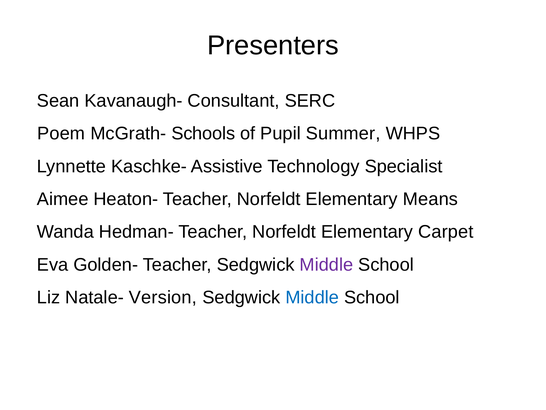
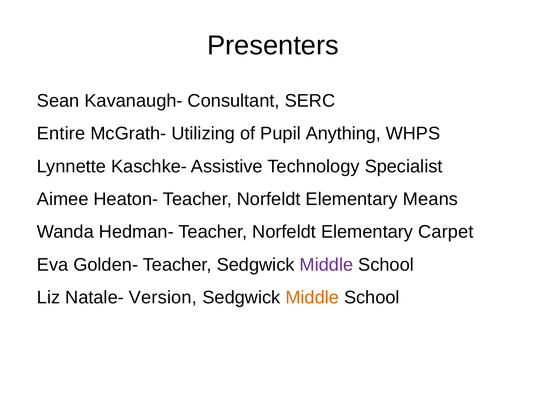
Poem: Poem -> Entire
Schools: Schools -> Utilizing
Summer: Summer -> Anything
Middle at (312, 297) colour: blue -> orange
